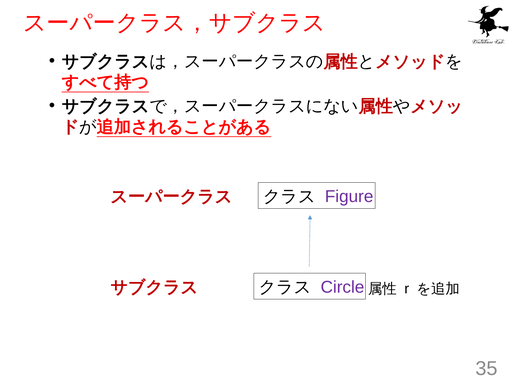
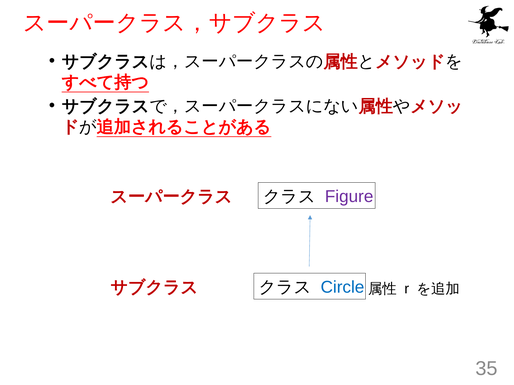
Circle colour: purple -> blue
